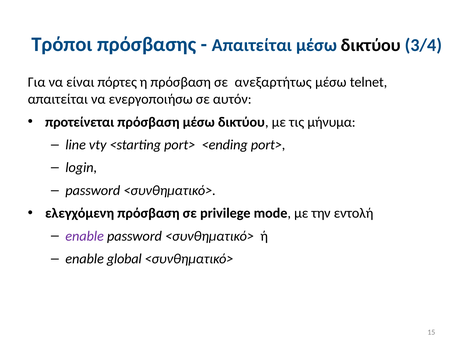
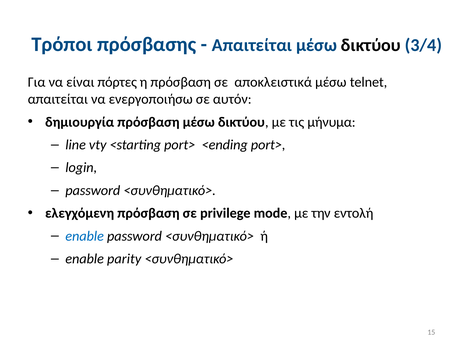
ανεξαρτήτως: ανεξαρτήτως -> αποκλειστικά
προτείνεται: προτείνεται -> δημιουργία
enable at (85, 236) colour: purple -> blue
global: global -> parity
